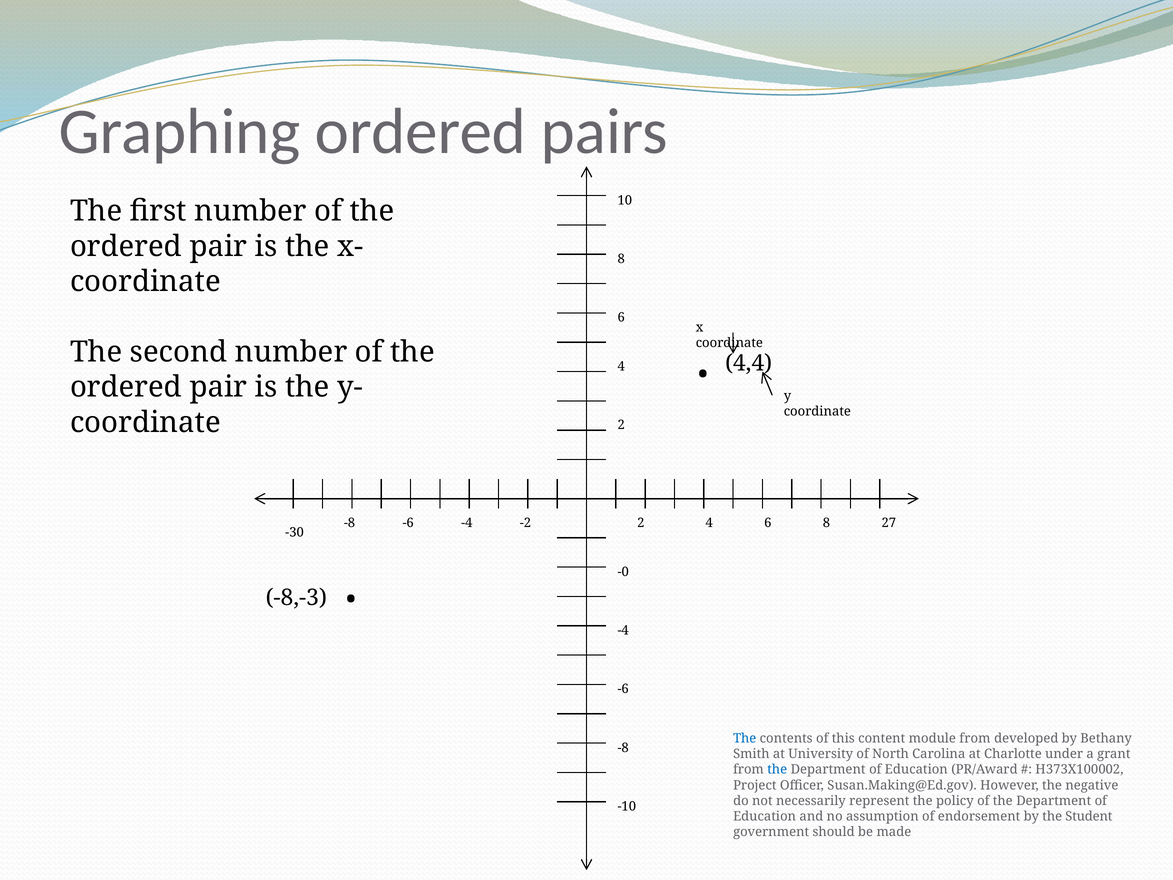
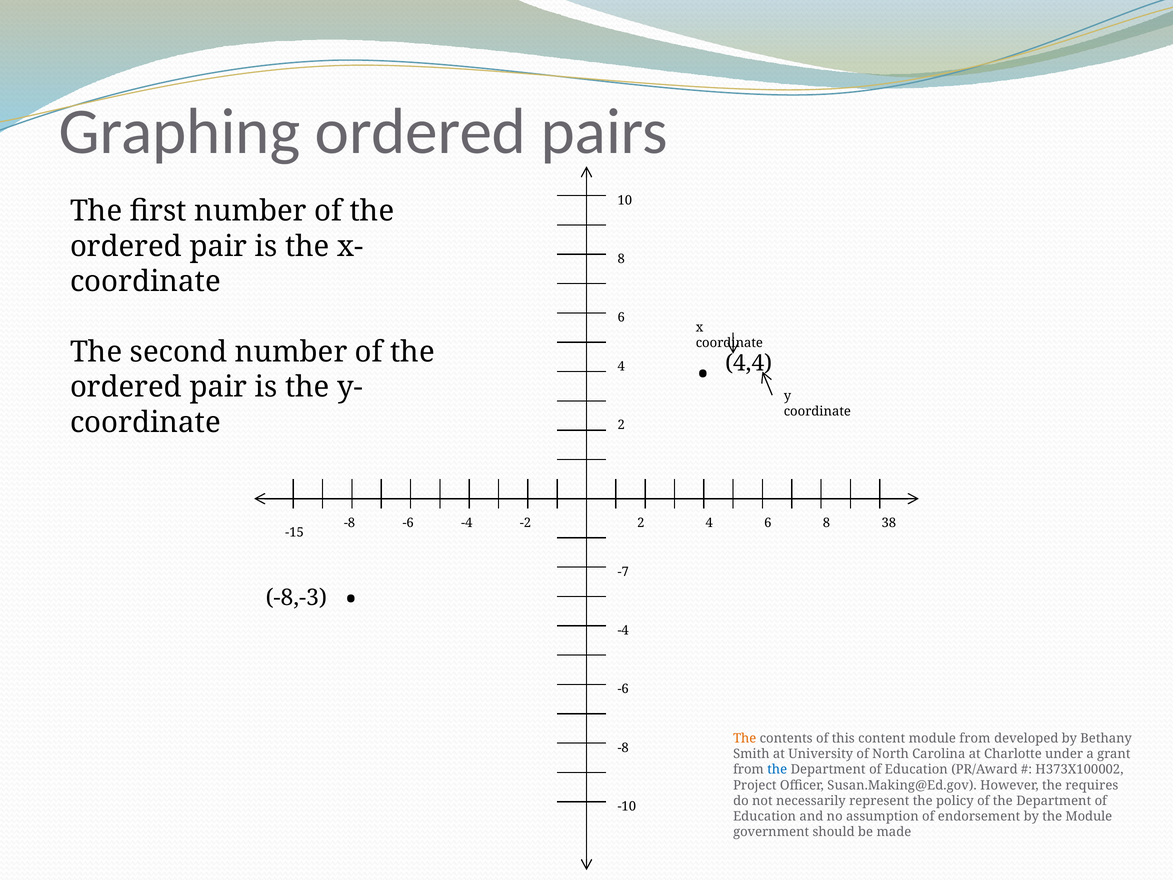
27: 27 -> 38
-30: -30 -> -15
-0: -0 -> -7
The at (745, 738) colour: blue -> orange
negative: negative -> requires
the Student: Student -> Module
